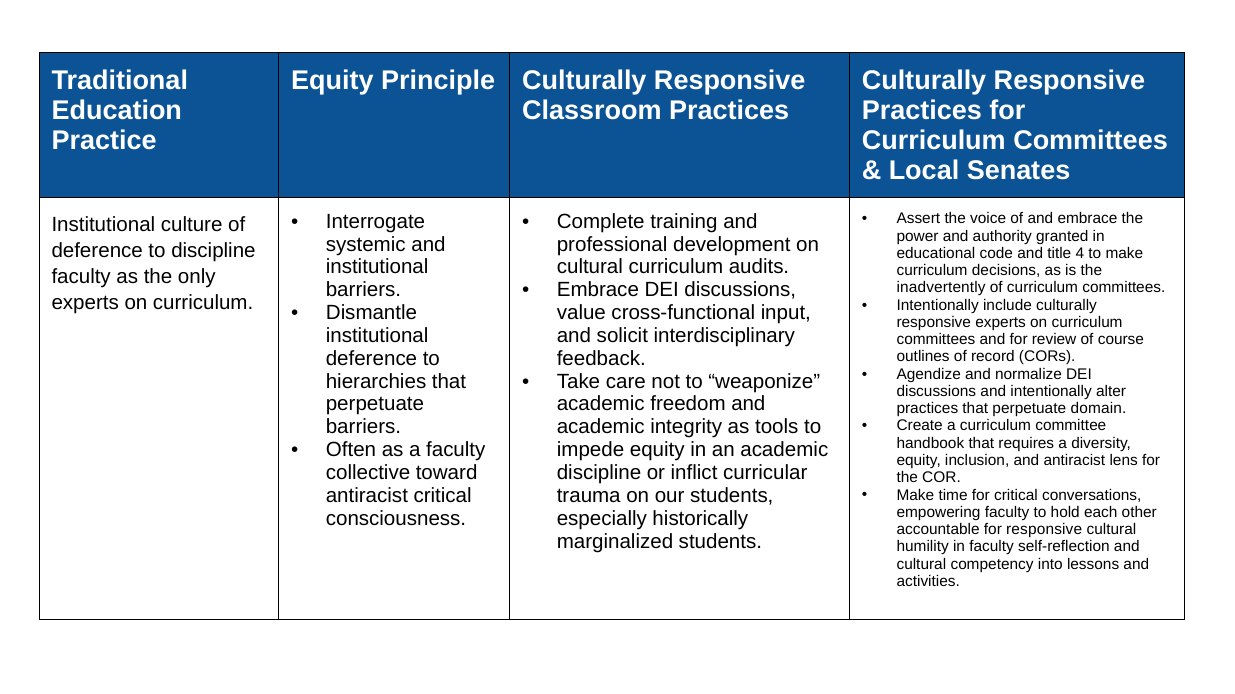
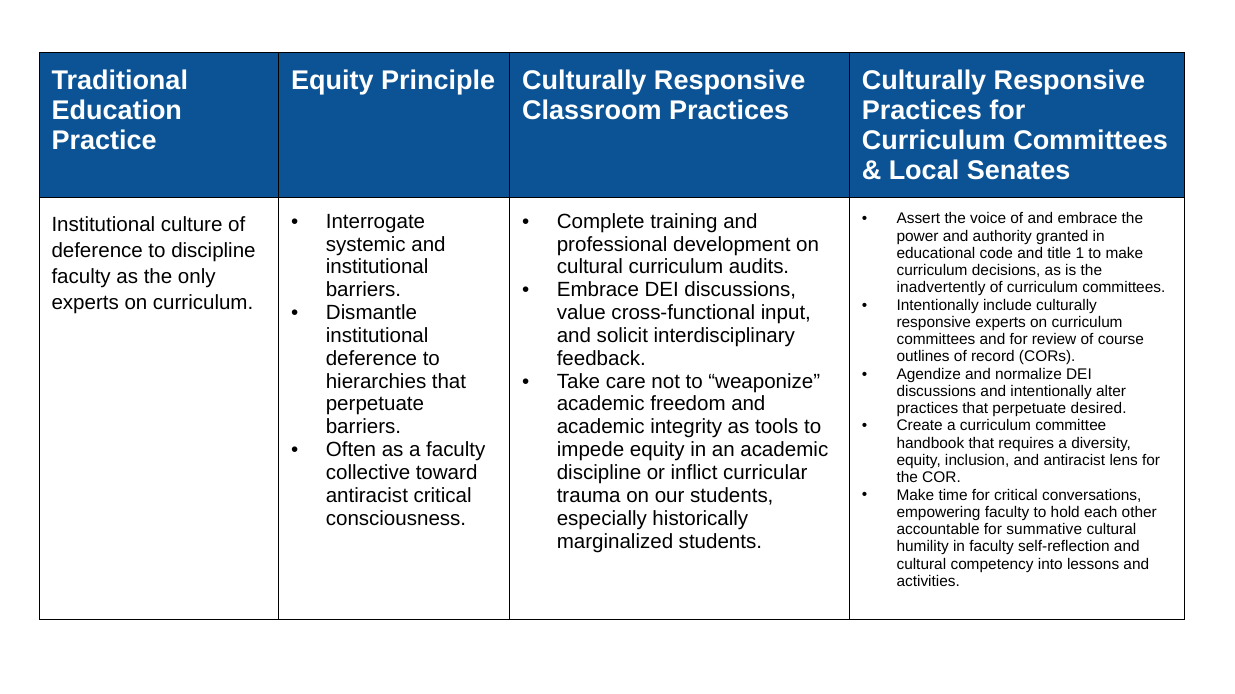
4: 4 -> 1
domain: domain -> desired
for responsive: responsive -> summative
